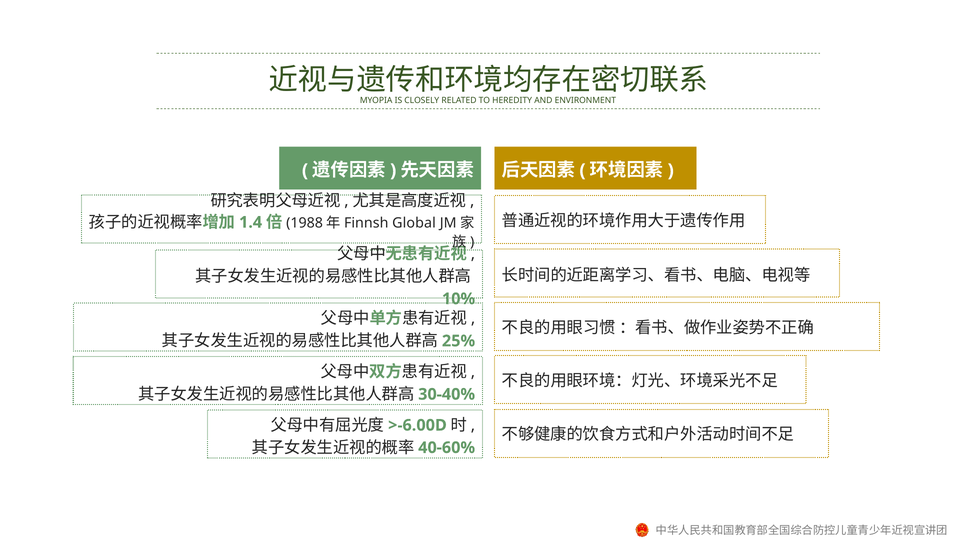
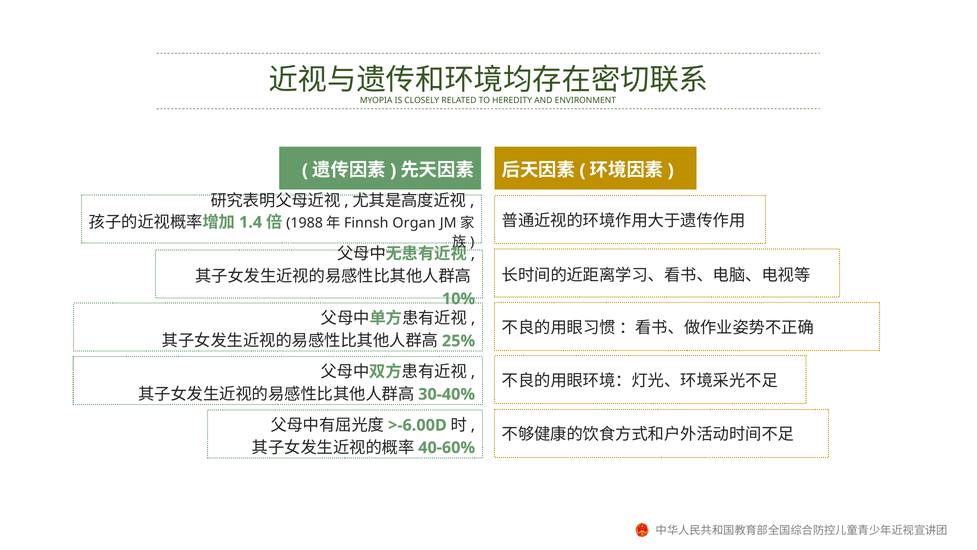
Global: Global -> Organ
